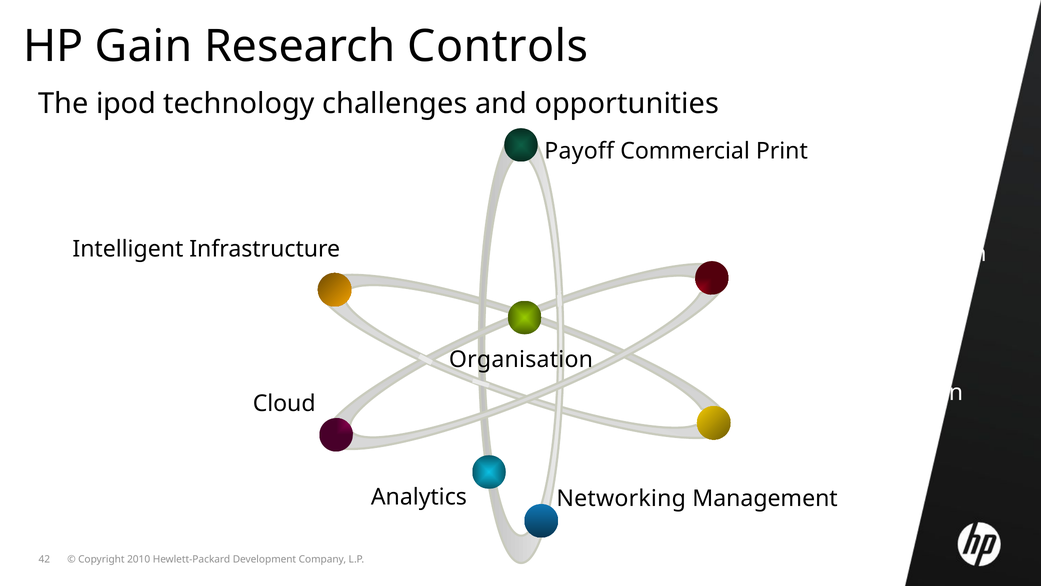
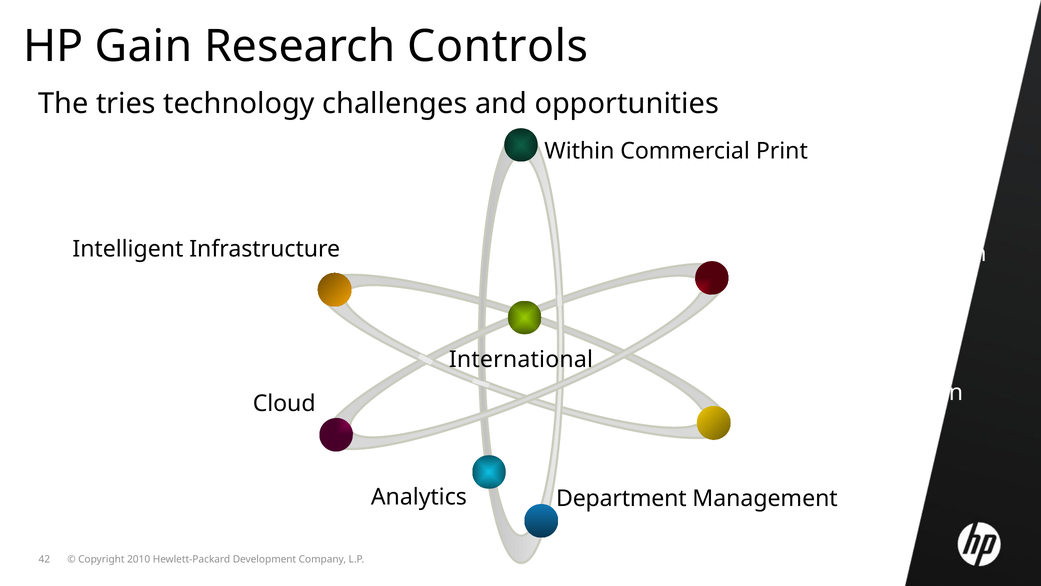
ipod: ipod -> tries
Payoff: Payoff -> Within
Organisation: Organisation -> International
Networking: Networking -> Department
